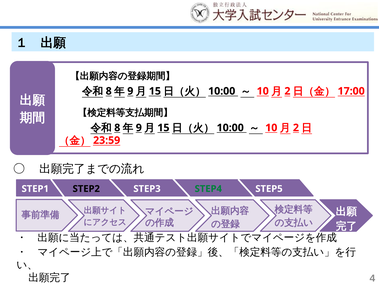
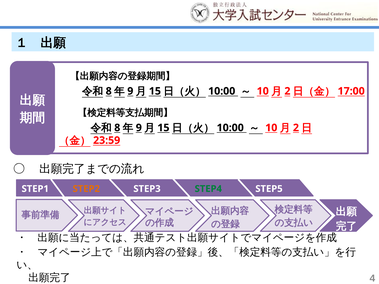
STEP2 colour: black -> orange
